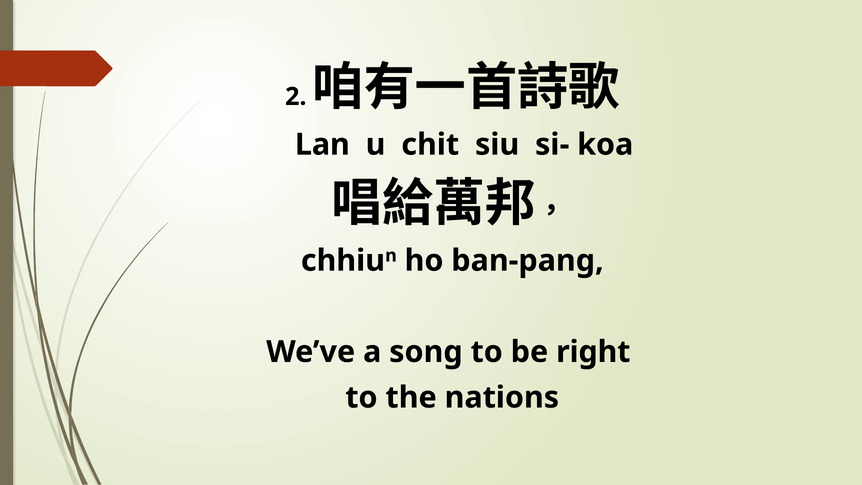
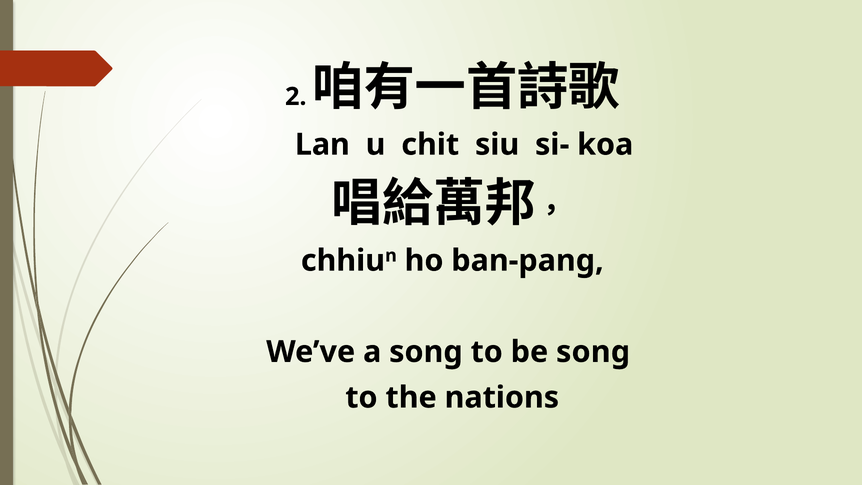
be right: right -> song
